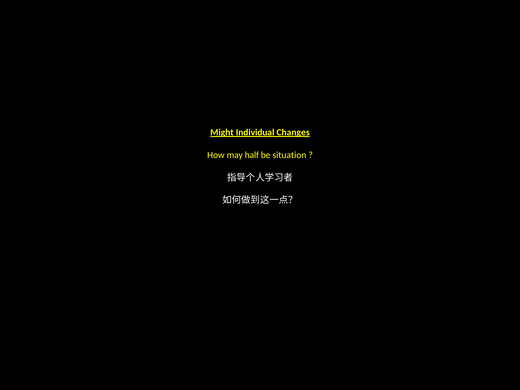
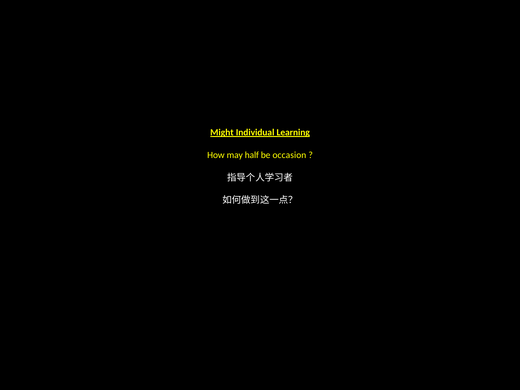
Changes: Changes -> Learning
situation: situation -> occasion
